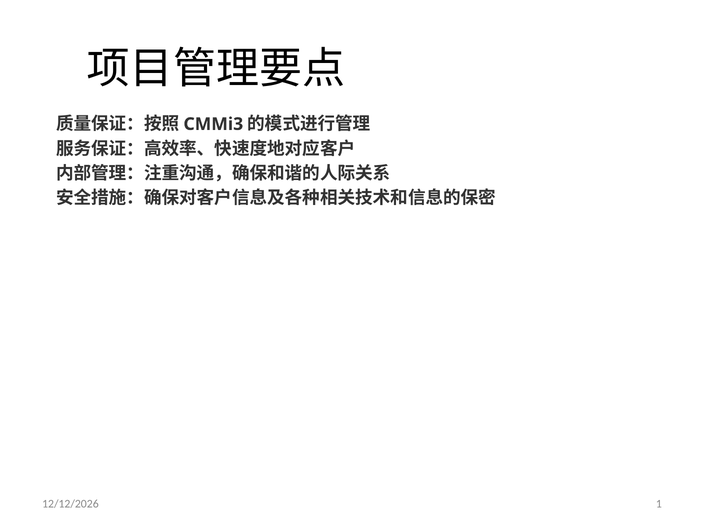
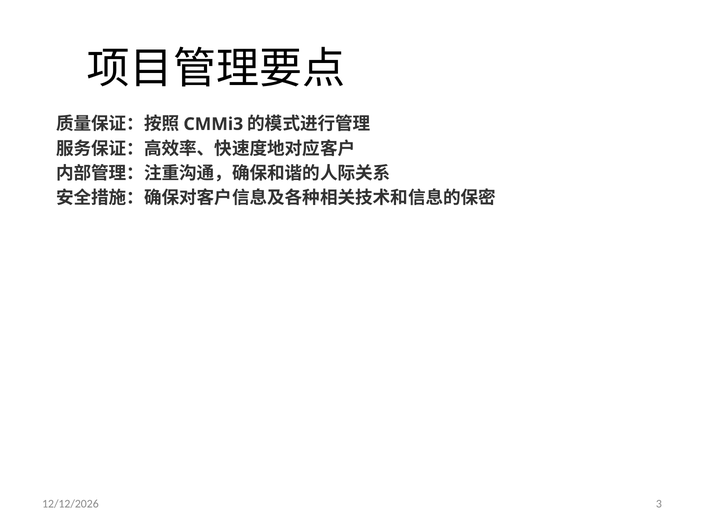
1: 1 -> 3
